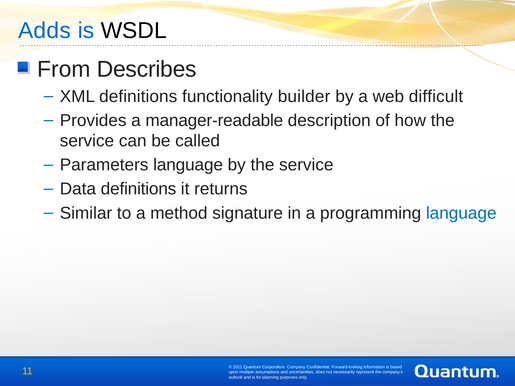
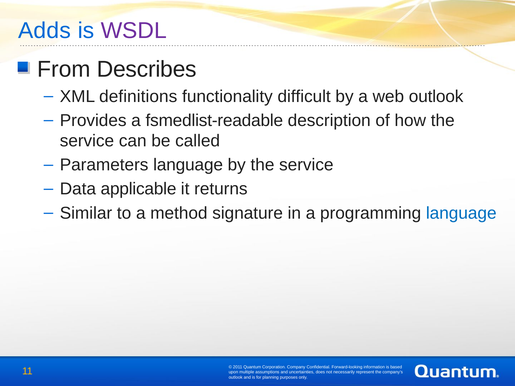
WSDL colour: black -> purple
builder: builder -> difficult
web difficult: difficult -> outlook
manager-readable: manager-readable -> fsmedlist-readable
Data definitions: definitions -> applicable
